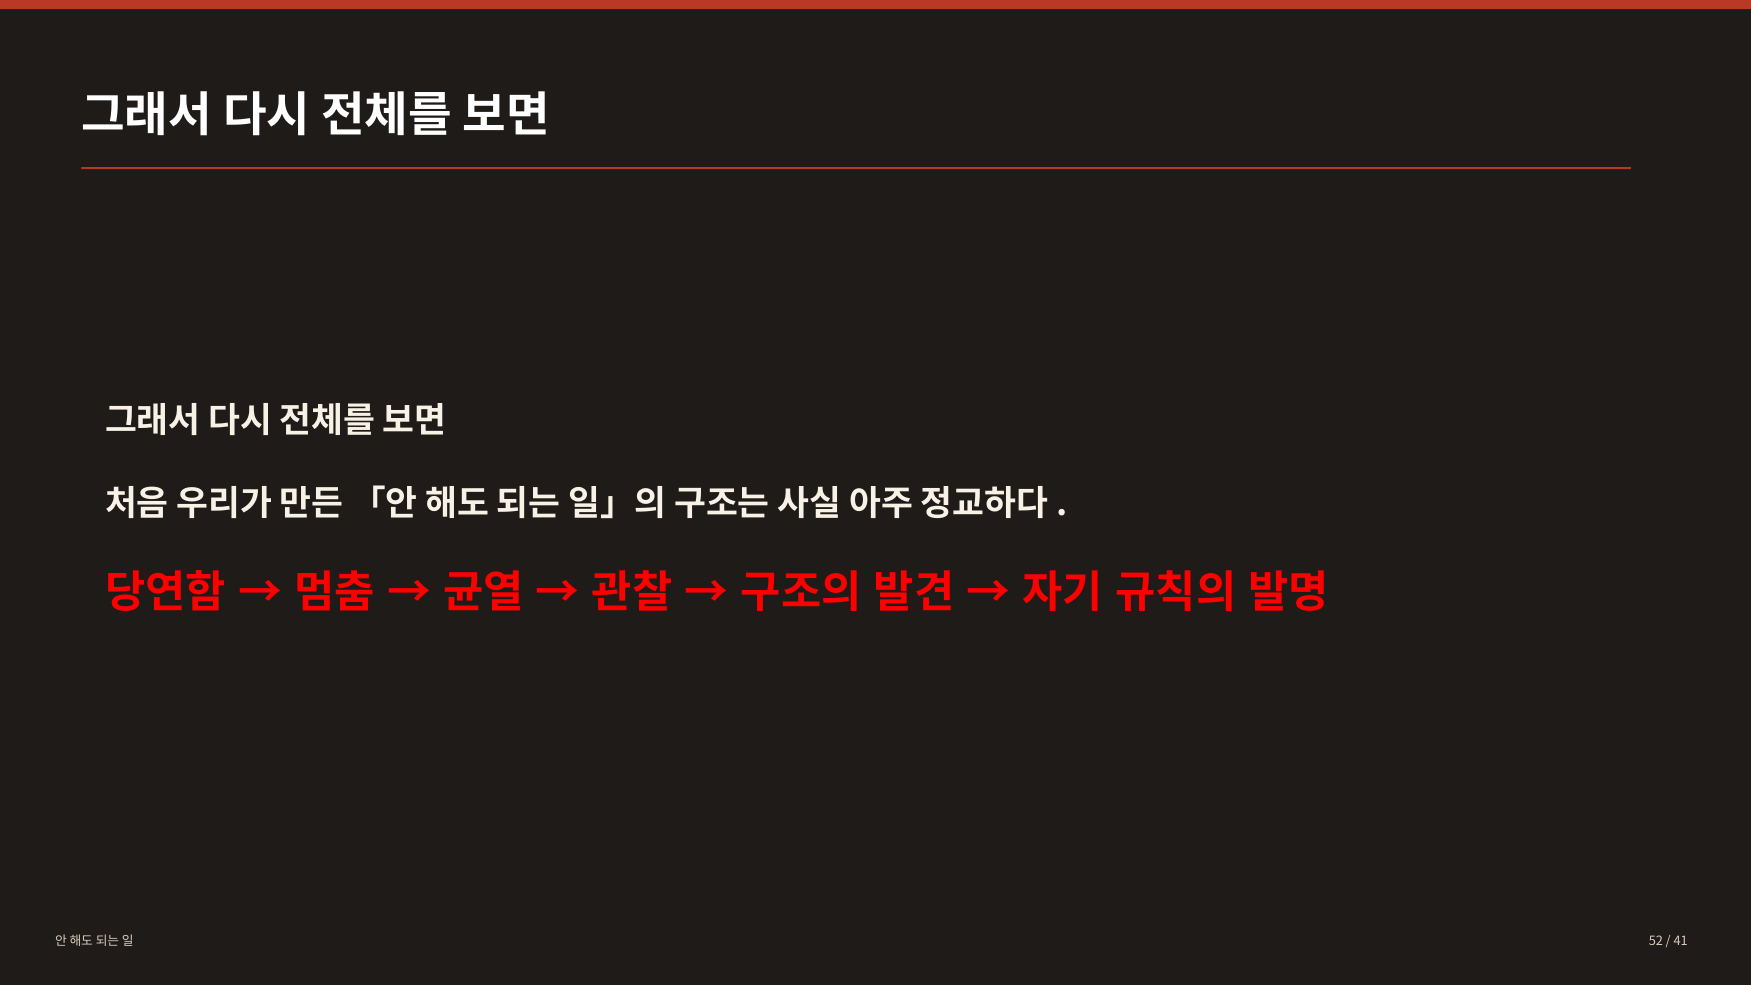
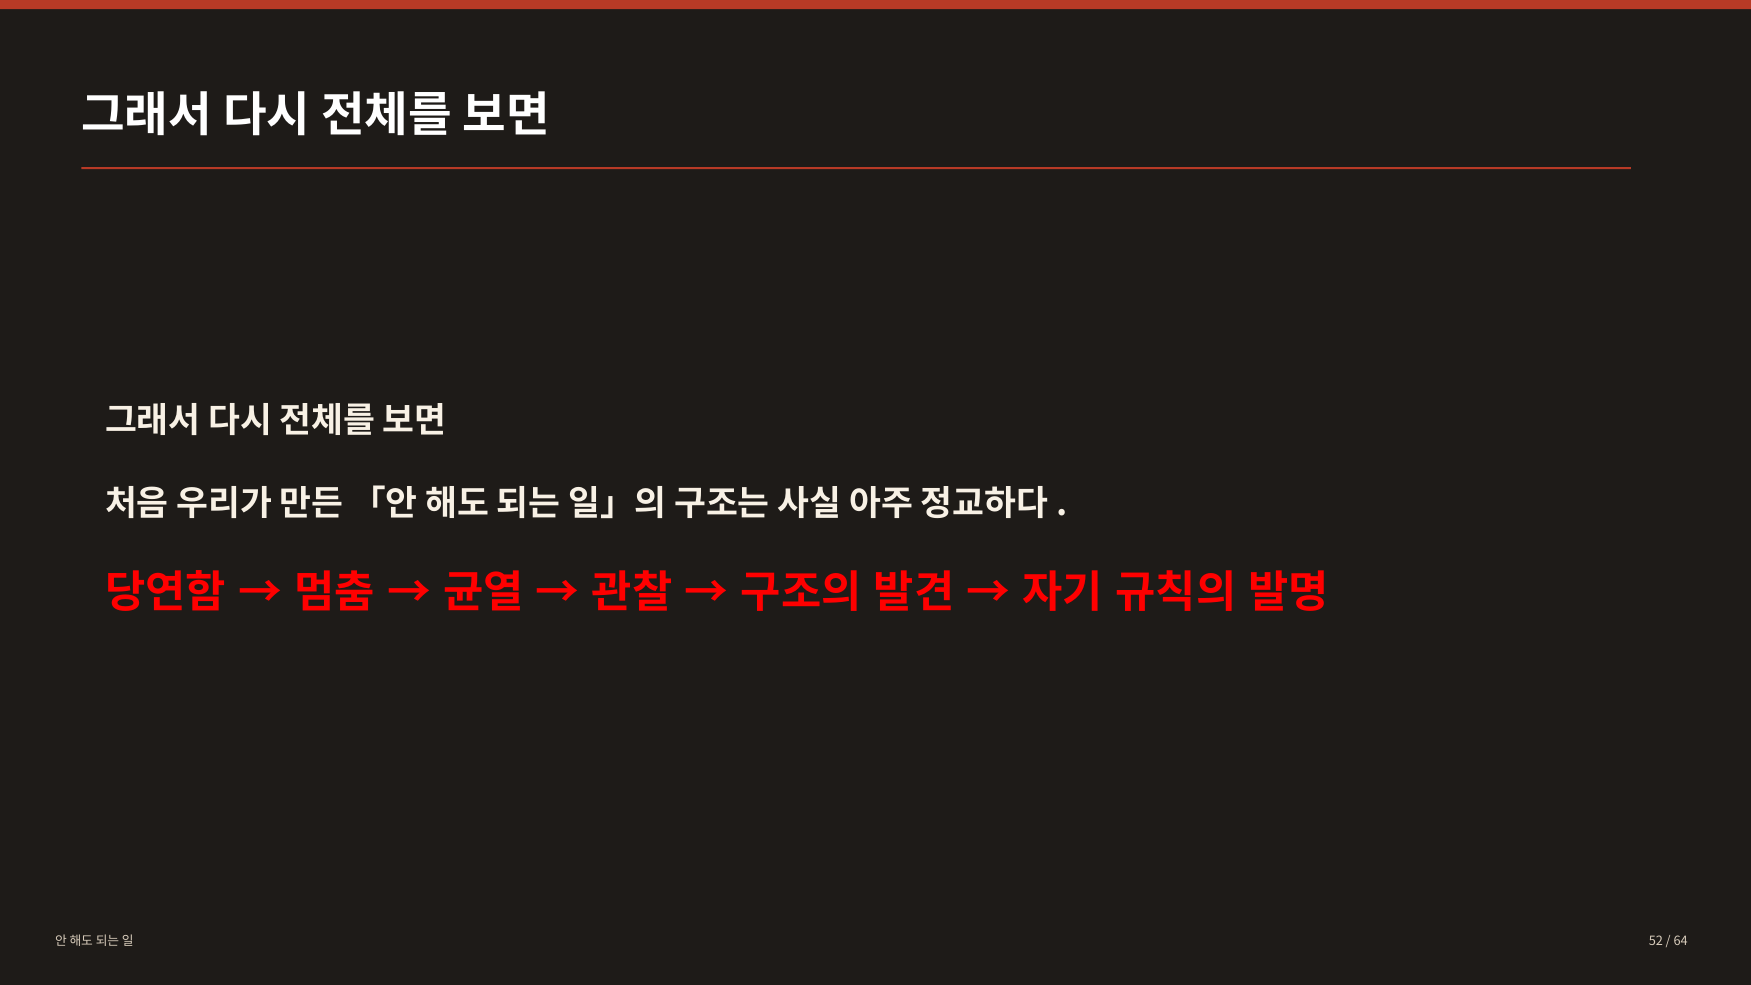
41: 41 -> 64
